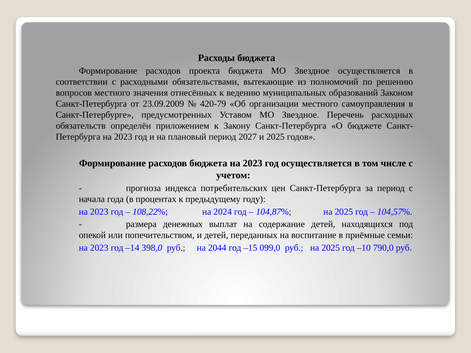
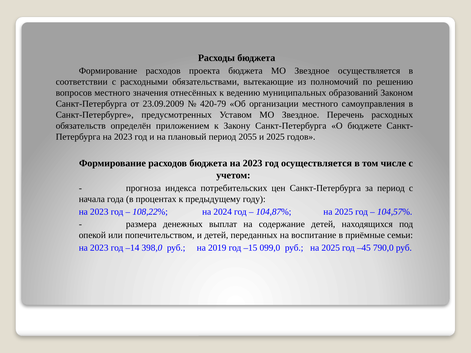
2027: 2027 -> 2055
2044: 2044 -> 2019
–10: –10 -> –45
